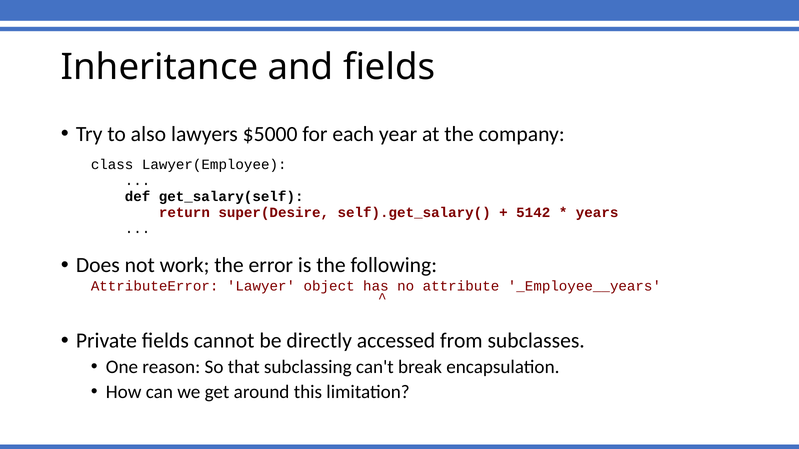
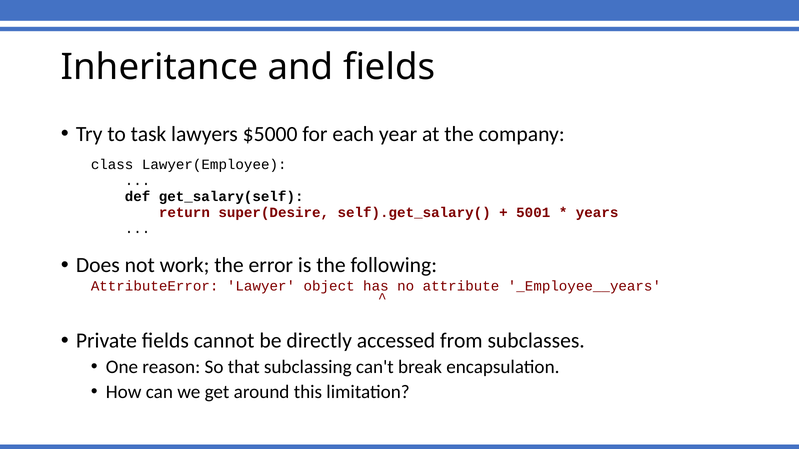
also: also -> task
5142: 5142 -> 5001
